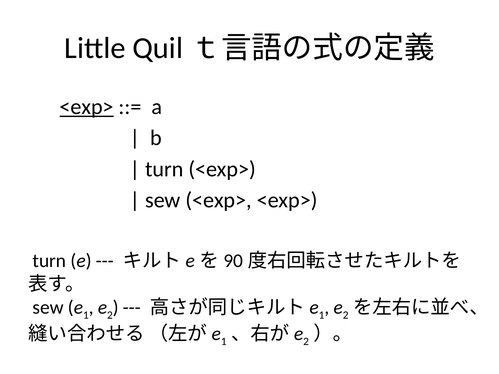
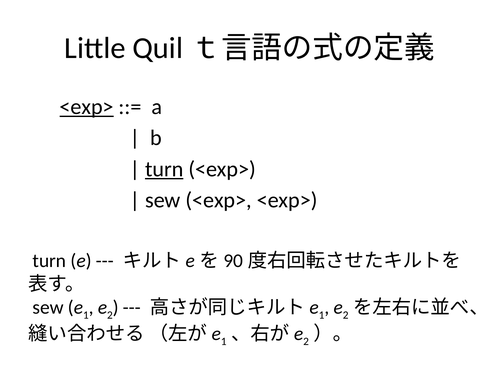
turn at (164, 169) underline: none -> present
